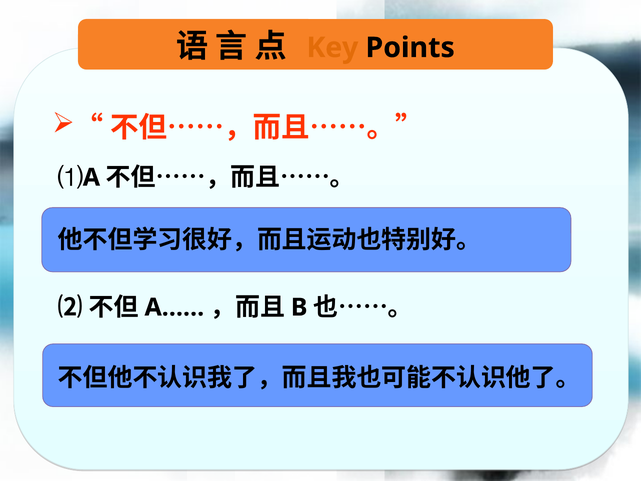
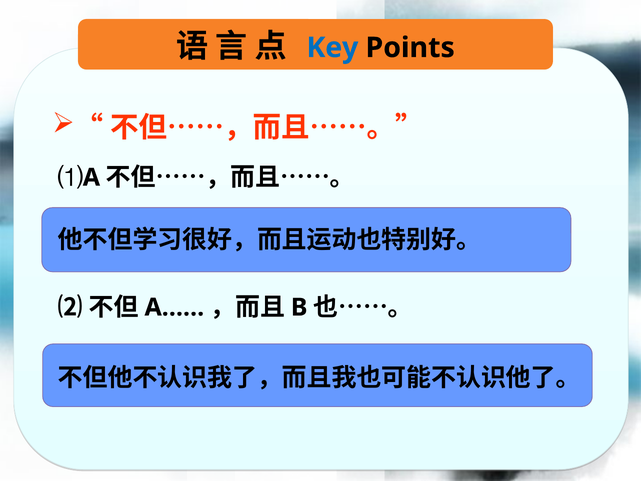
Key colour: orange -> blue
